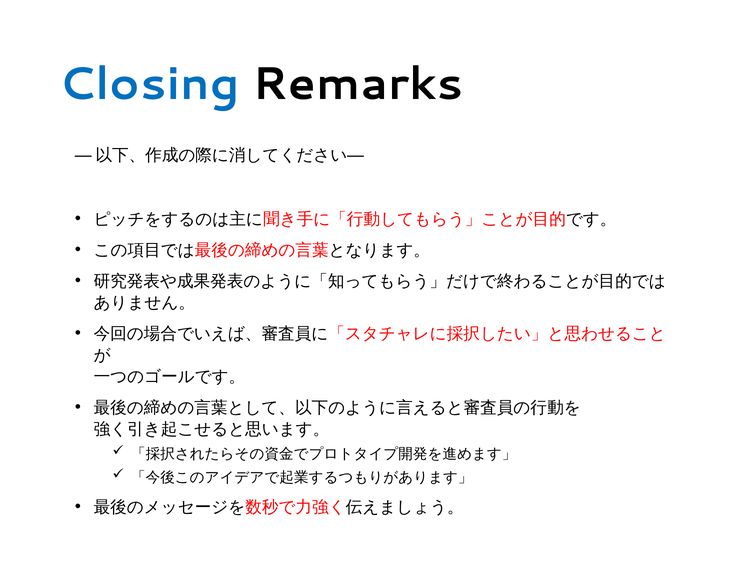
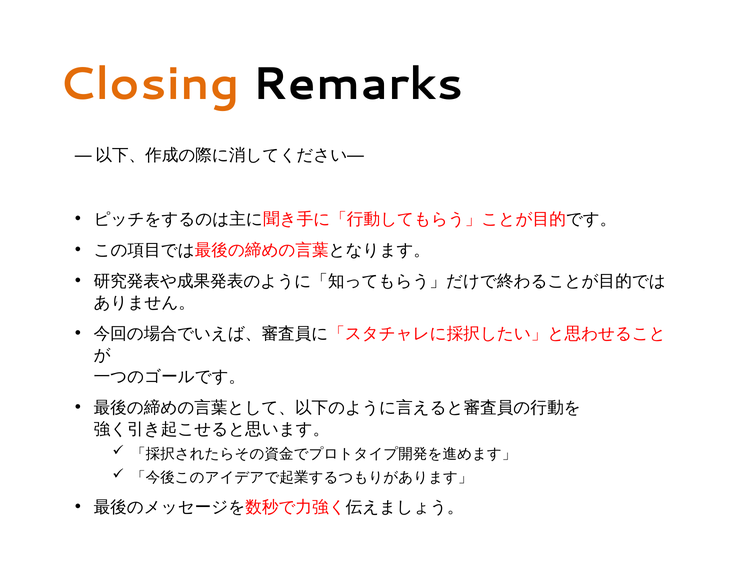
Closing colour: blue -> orange
